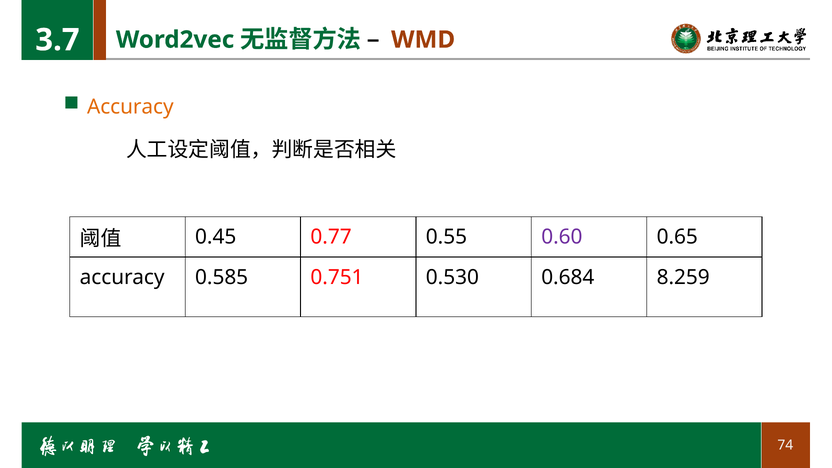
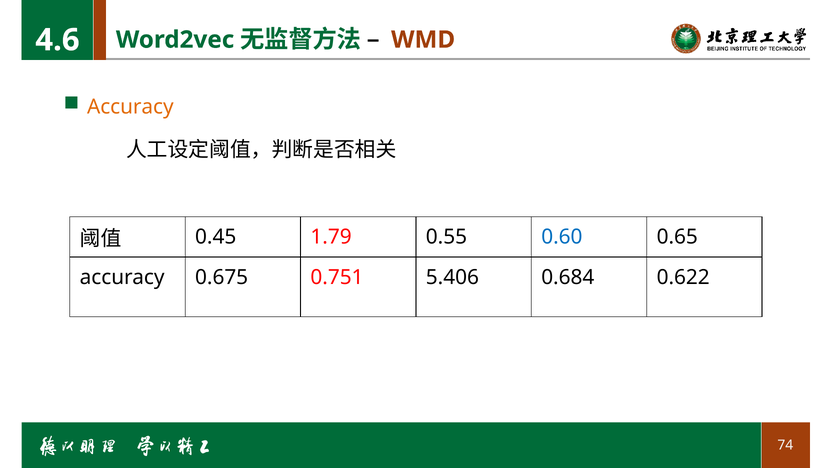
3.7: 3.7 -> 4.6
0.77: 0.77 -> 1.79
0.60 colour: purple -> blue
0.585: 0.585 -> 0.675
0.530: 0.530 -> 5.406
8.259: 8.259 -> 0.622
